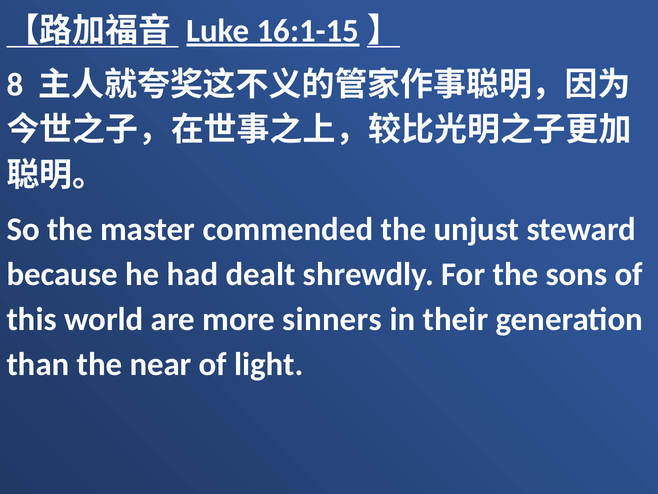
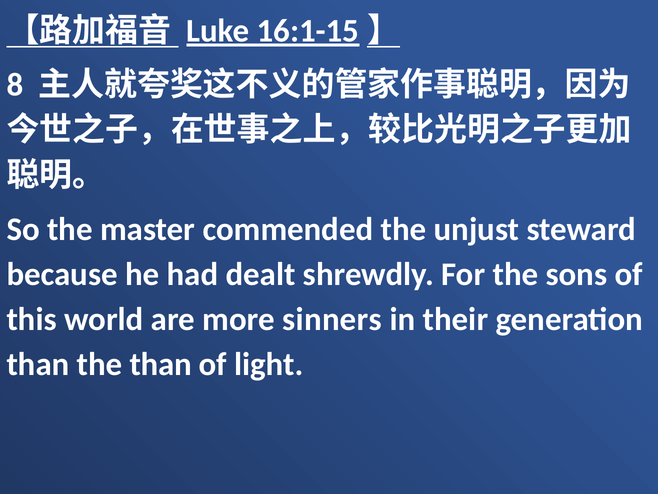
the near: near -> than
